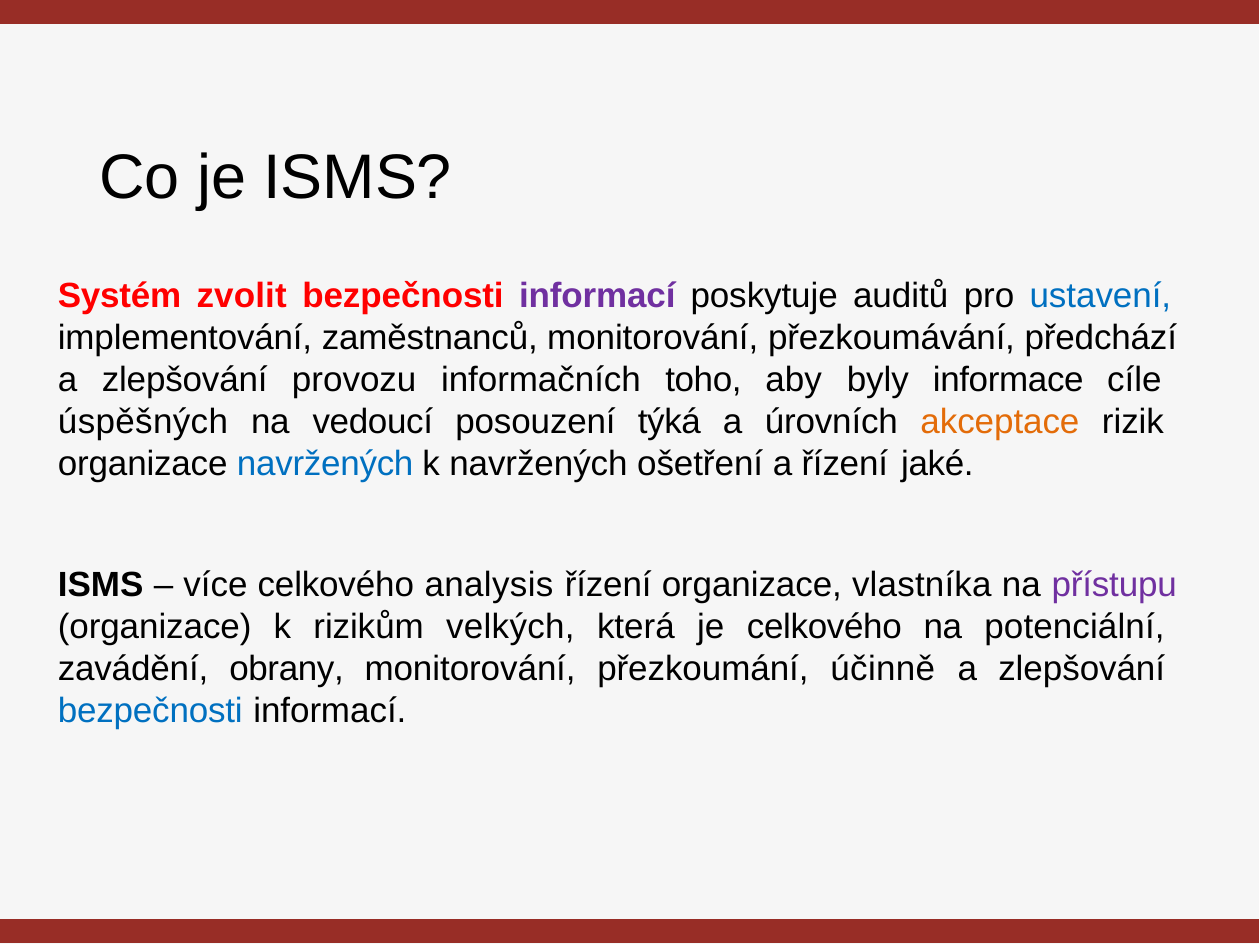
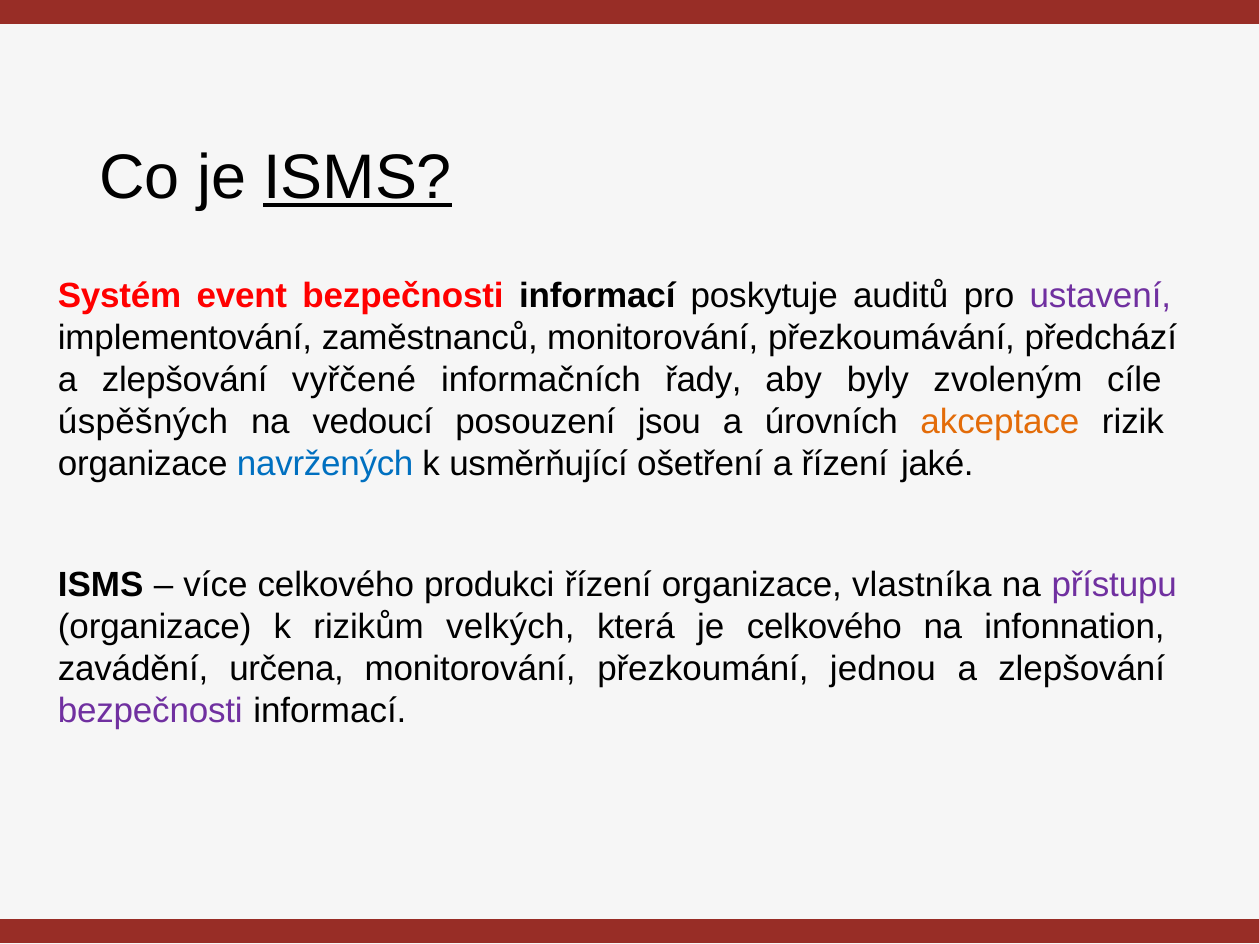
ISMS at (358, 178) underline: none -> present
zvolit: zvolit -> event
informací at (597, 296) colour: purple -> black
ustavení colour: blue -> purple
provozu: provozu -> vyřčené
toho: toho -> řady
informace: informace -> zvoleným
týká: týká -> jsou
k navržených: navržených -> usměrňující
analysis: analysis -> produkci
potenciální: potenciální -> infonnation
obrany: obrany -> určena
účinně: účinně -> jednou
bezpečnosti at (150, 711) colour: blue -> purple
